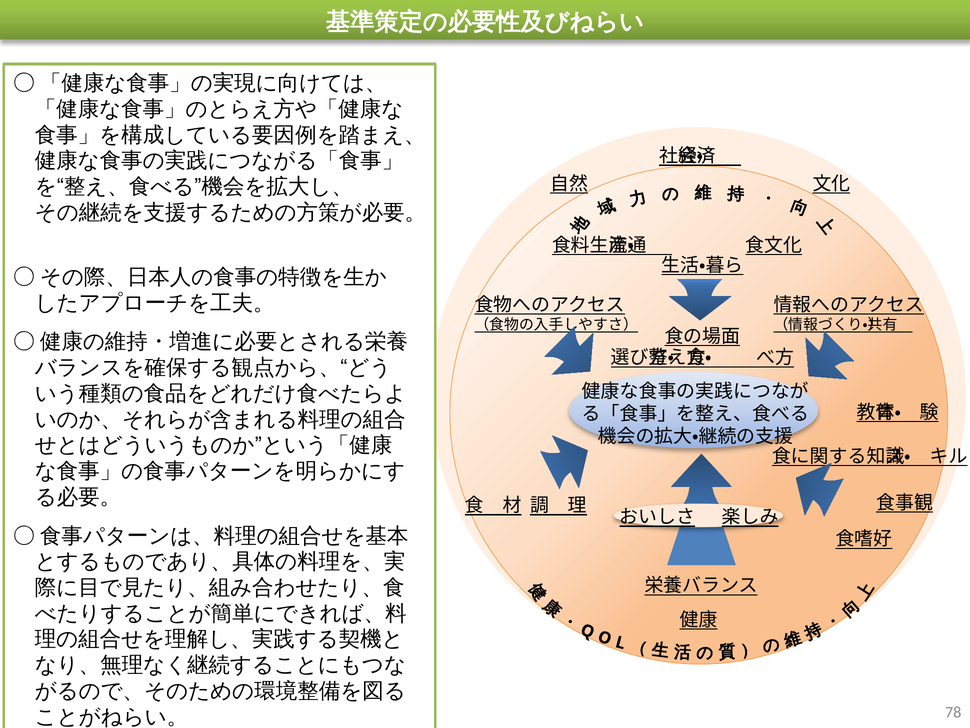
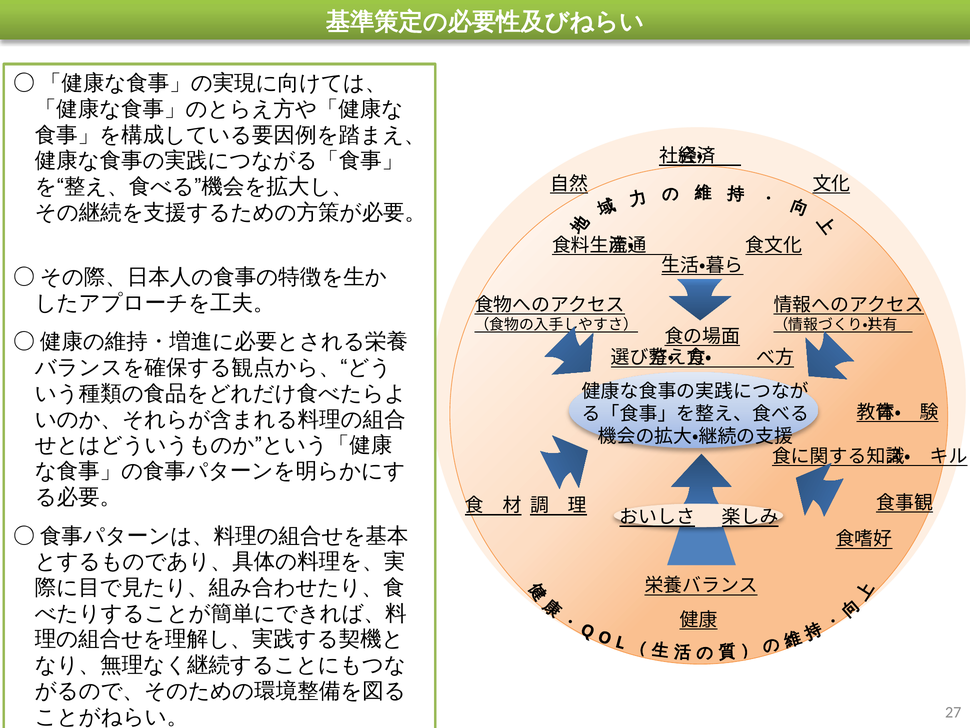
78: 78 -> 27
